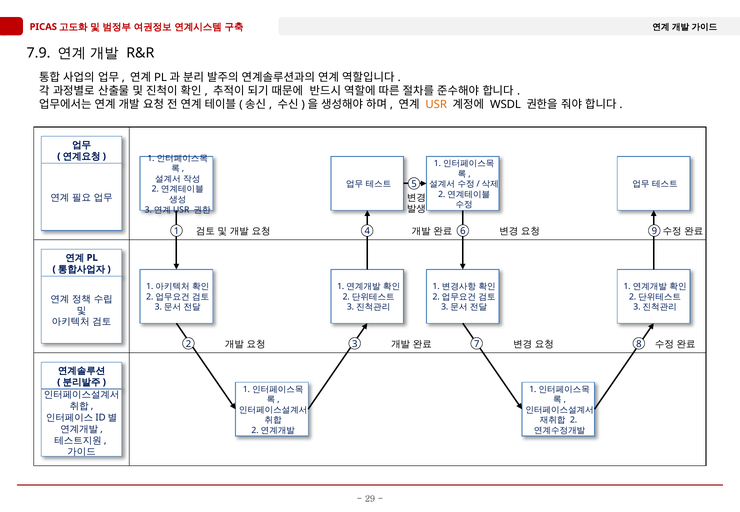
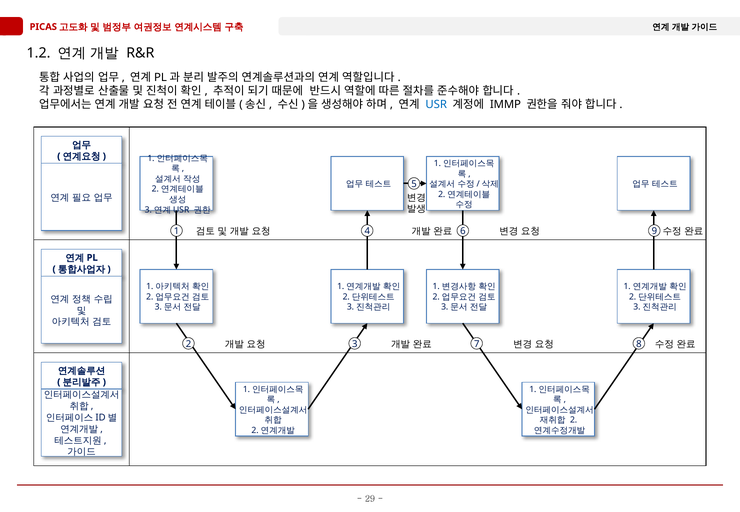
7.9: 7.9 -> 1.2
USR colour: orange -> blue
WSDL: WSDL -> IMMP
